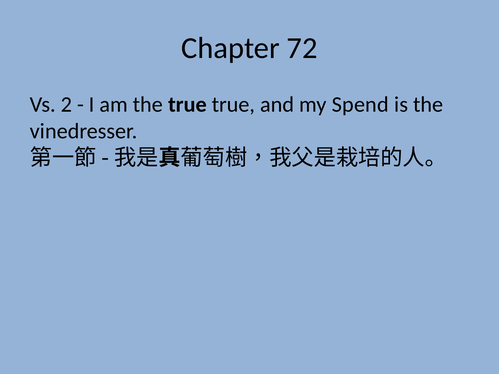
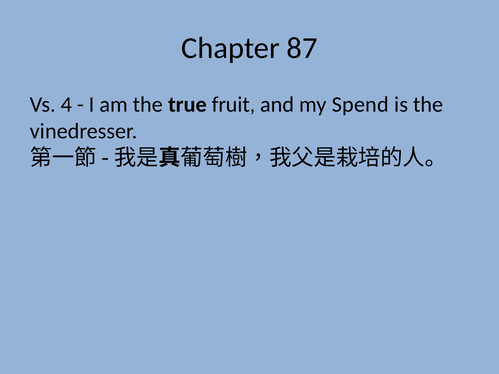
72: 72 -> 87
2: 2 -> 4
true true: true -> fruit
